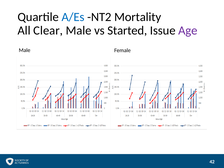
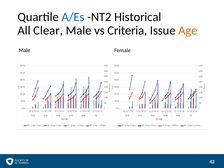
Mortality: Mortality -> Historical
Started: Started -> Criteria
Age colour: purple -> orange
